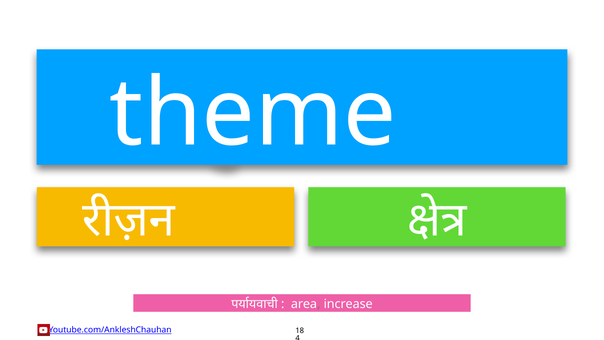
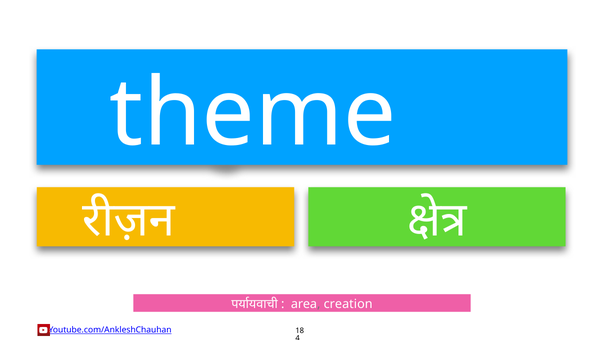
increase: increase -> creation
